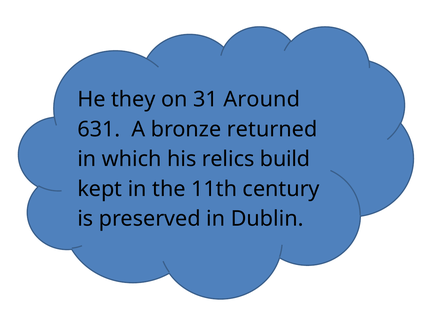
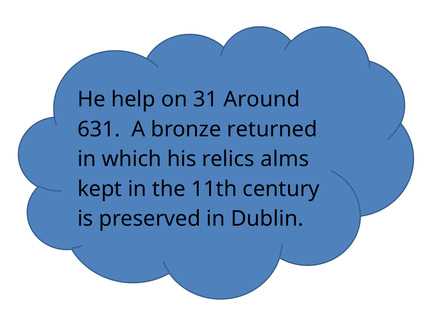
they: they -> help
build: build -> alms
